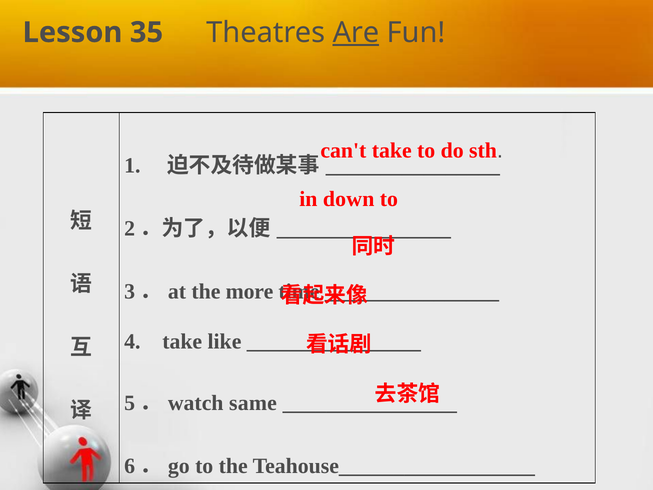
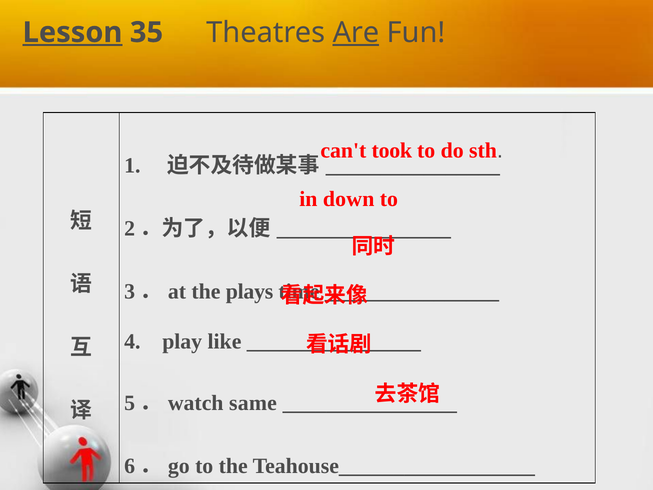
Lesson underline: none -> present
can't take: take -> took
more: more -> plays
4 take: take -> play
